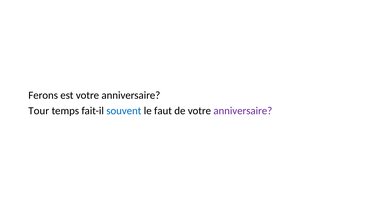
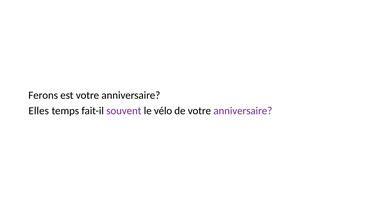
Tour: Tour -> Elles
souvent colour: blue -> purple
faut: faut -> vélo
